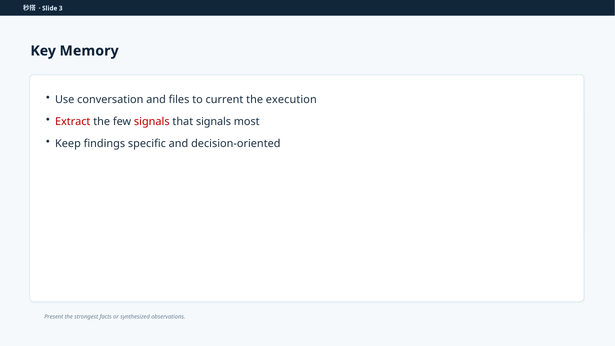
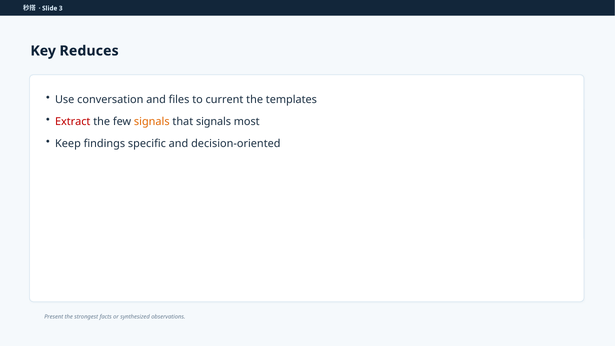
Memory: Memory -> Reduces
execution: execution -> templates
signals at (152, 122) colour: red -> orange
